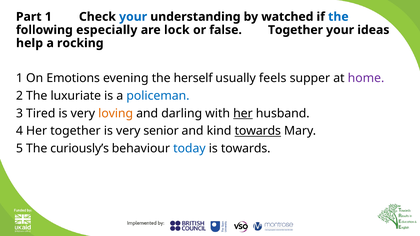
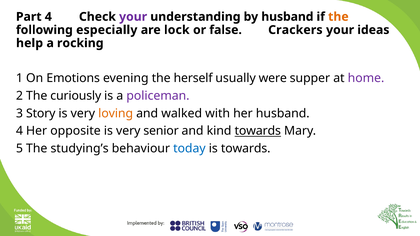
Part 1: 1 -> 4
your at (133, 17) colour: blue -> purple
by watched: watched -> husband
the at (338, 17) colour: blue -> orange
false Together: Together -> Crackers
feels: feels -> were
luxuriate: luxuriate -> curiously
policeman colour: blue -> purple
Tired: Tired -> Story
darling: darling -> walked
her at (243, 113) underline: present -> none
Her together: together -> opposite
curiously’s: curiously’s -> studying’s
